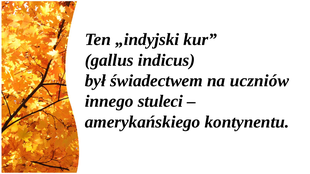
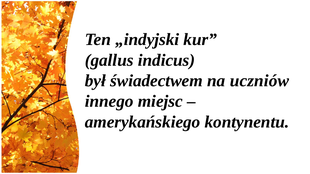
stuleci: stuleci -> miejsc
